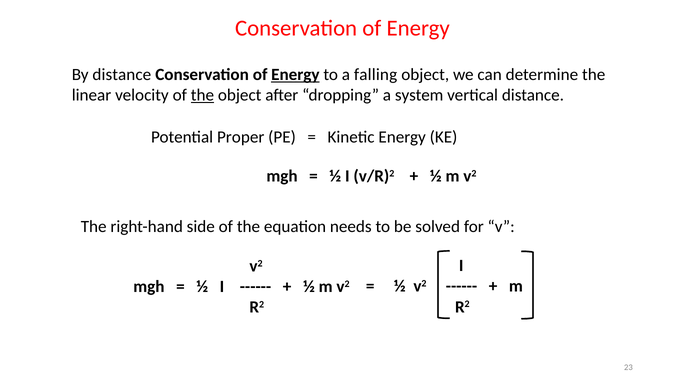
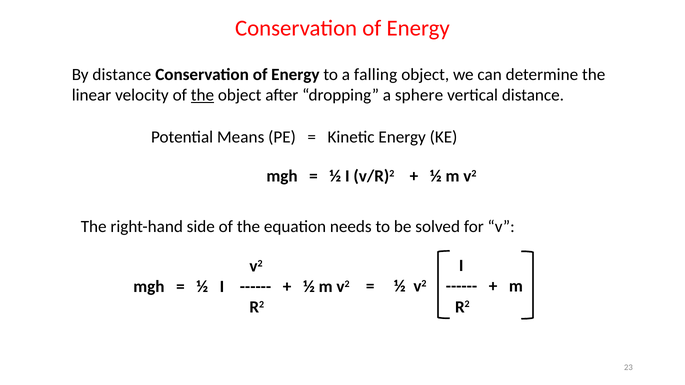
Energy at (295, 75) underline: present -> none
system: system -> sphere
Proper: Proper -> Means
